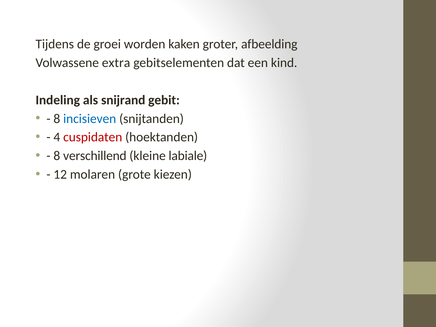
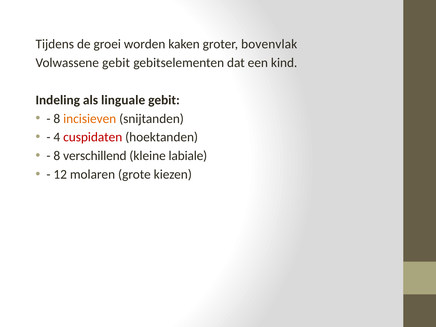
afbeelding: afbeelding -> bovenvlak
Volwassene extra: extra -> gebit
snijrand: snijrand -> linguale
incisieven colour: blue -> orange
